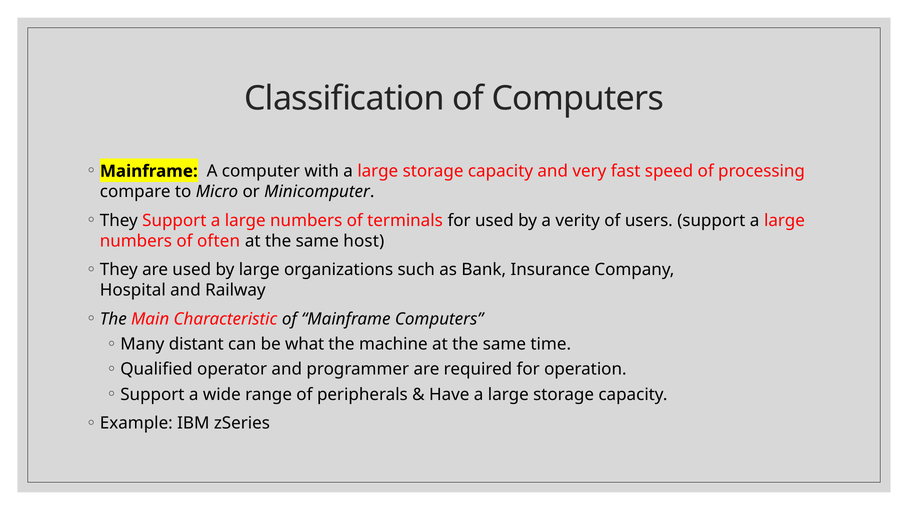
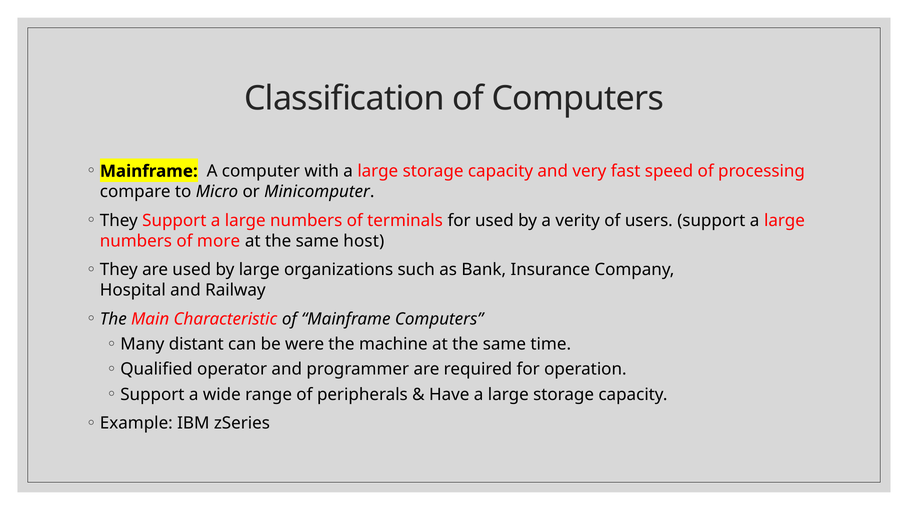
often: often -> more
what: what -> were
